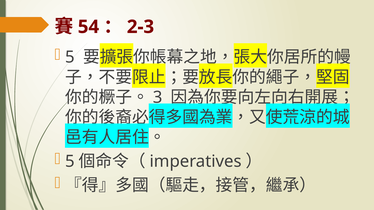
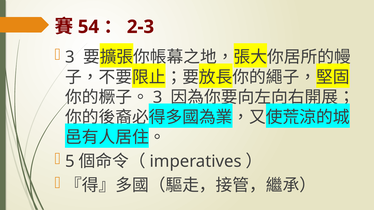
5 at (70, 57): 5 -> 3
